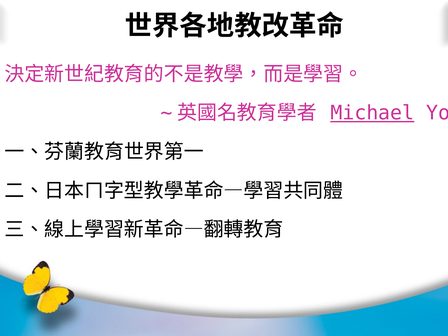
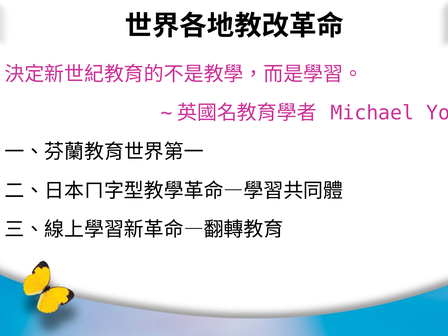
Michael underline: present -> none
